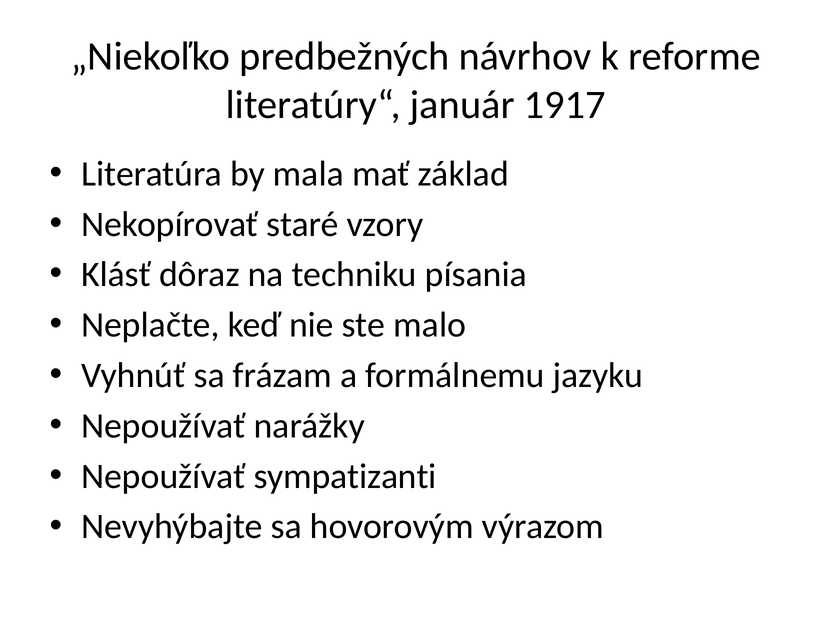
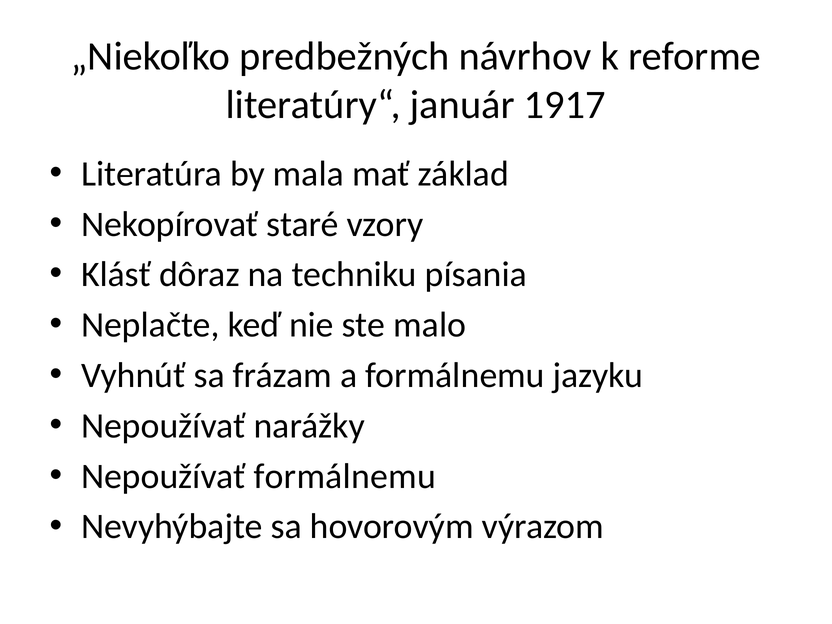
Nepoužívať sympatizanti: sympatizanti -> formálnemu
